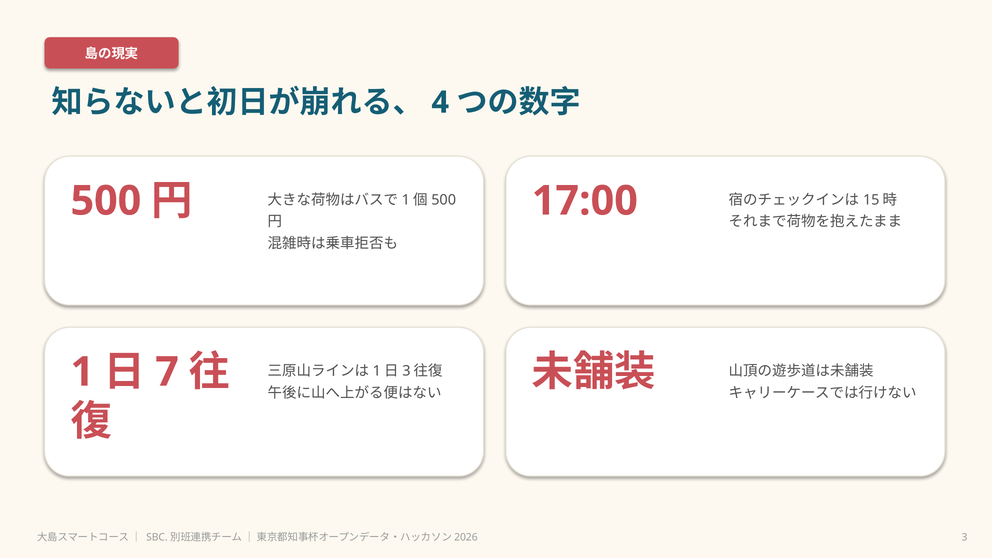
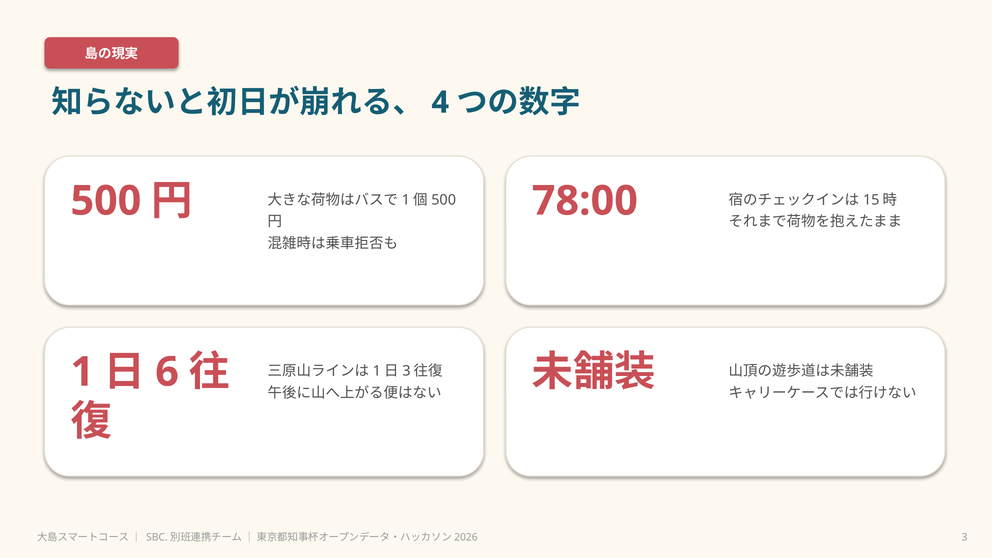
17:00: 17:00 -> 78:00
7: 7 -> 6
